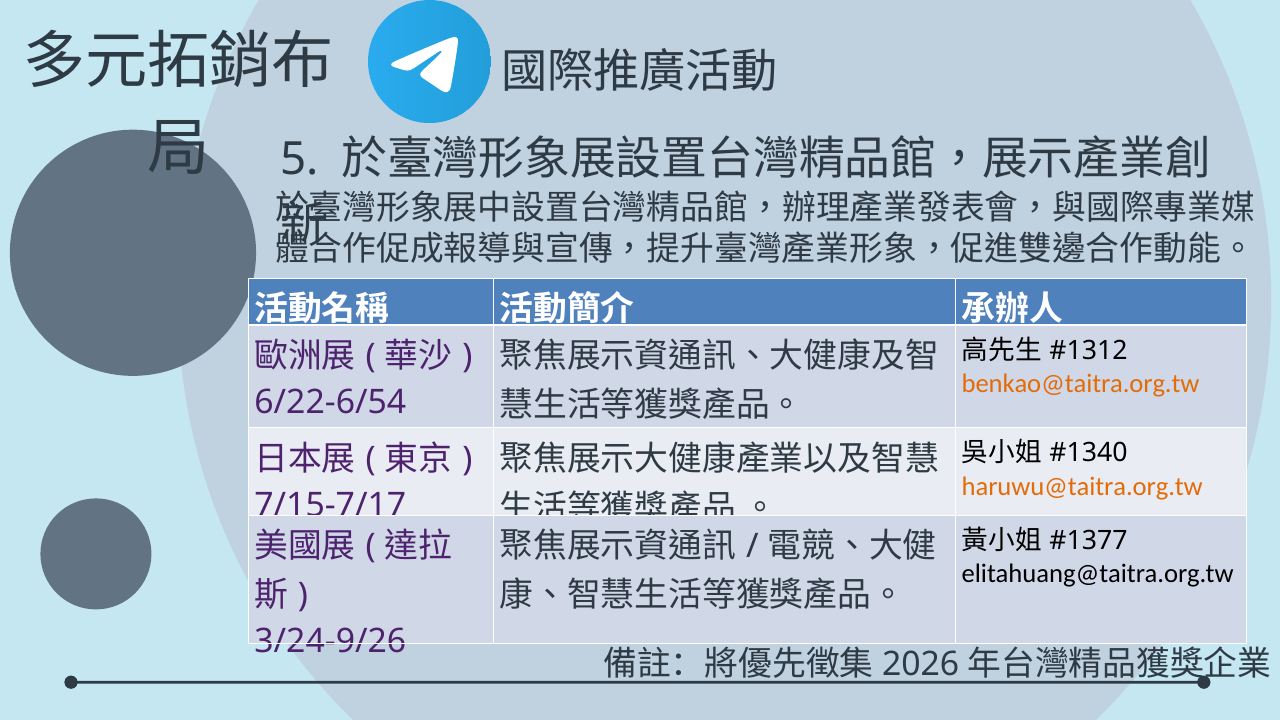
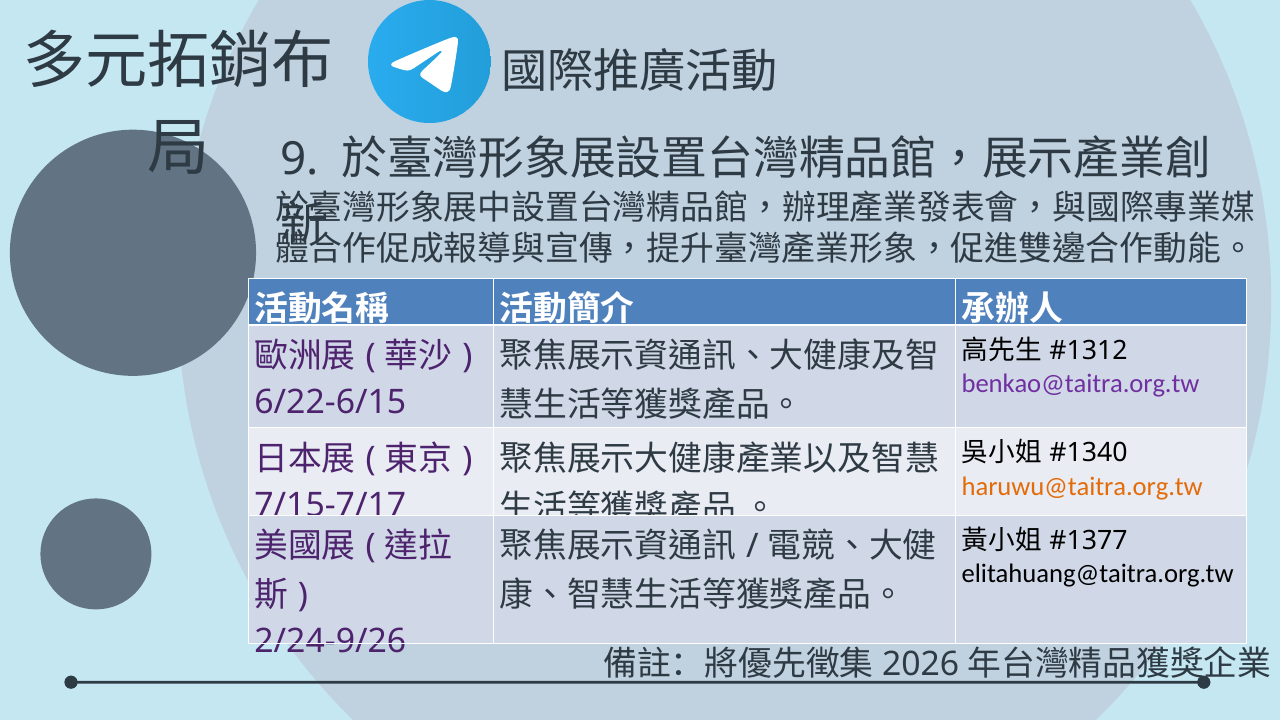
5: 5 -> 9
benkao@taitra.org.tw colour: orange -> purple
6/22-6/54: 6/22-6/54 -> 6/22-6/15
3/24-9/26: 3/24-9/26 -> 2/24-9/26
